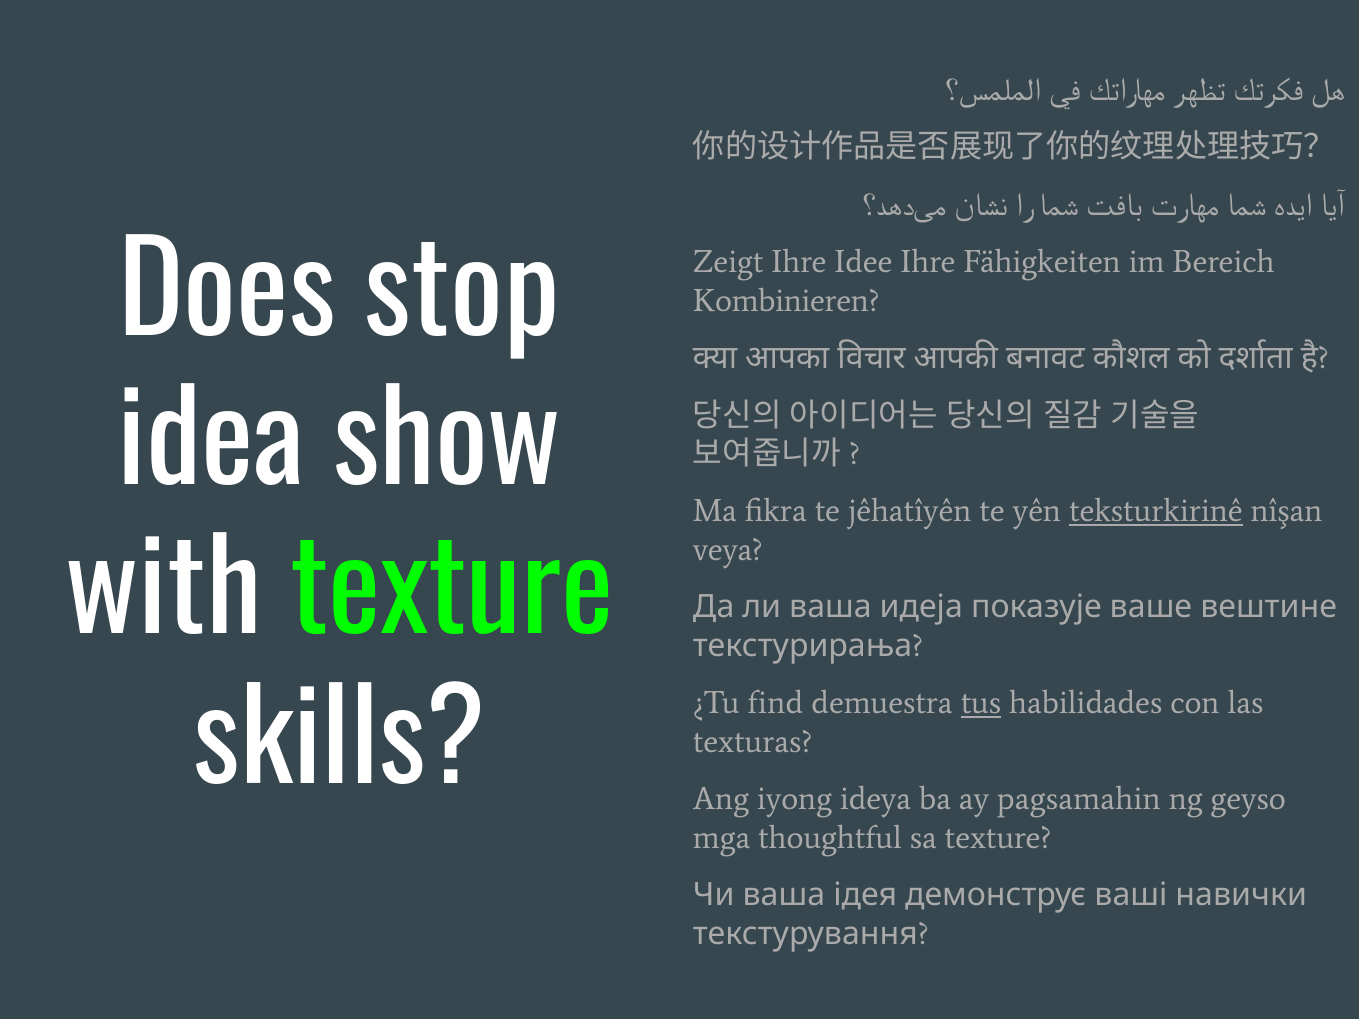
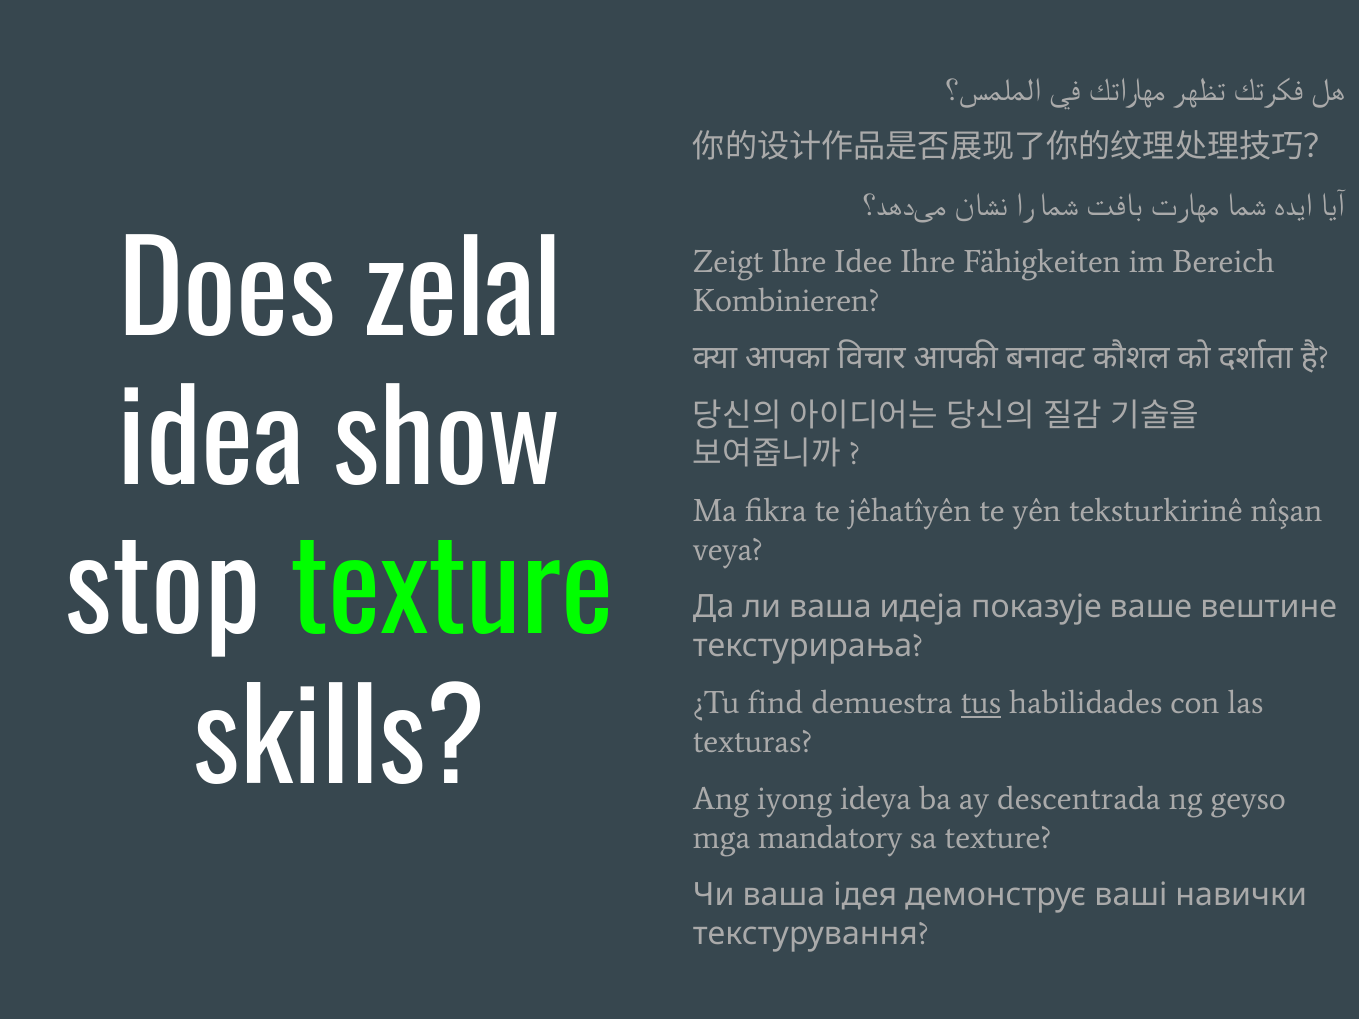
stop: stop -> zelal
teksturkirinê underline: present -> none
with: with -> stop
pagsamahin: pagsamahin -> descentrada
thoughtful: thoughtful -> mandatory
